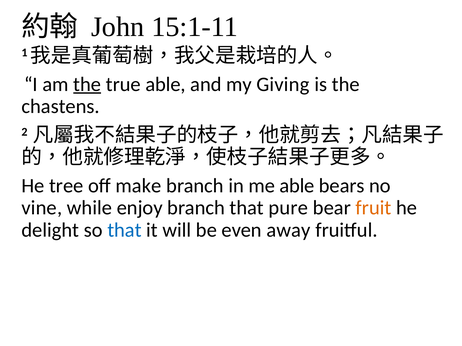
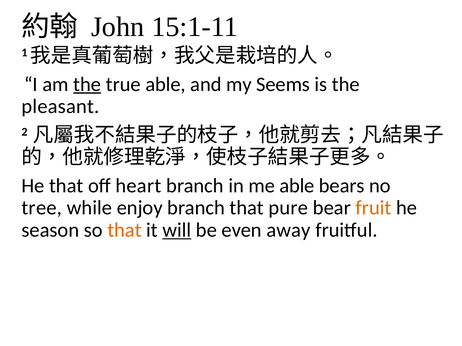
Giving: Giving -> Seems
chastens: chastens -> pleasant
He tree: tree -> that
make: make -> heart
vine: vine -> tree
delight: delight -> season
that at (124, 230) colour: blue -> orange
will underline: none -> present
